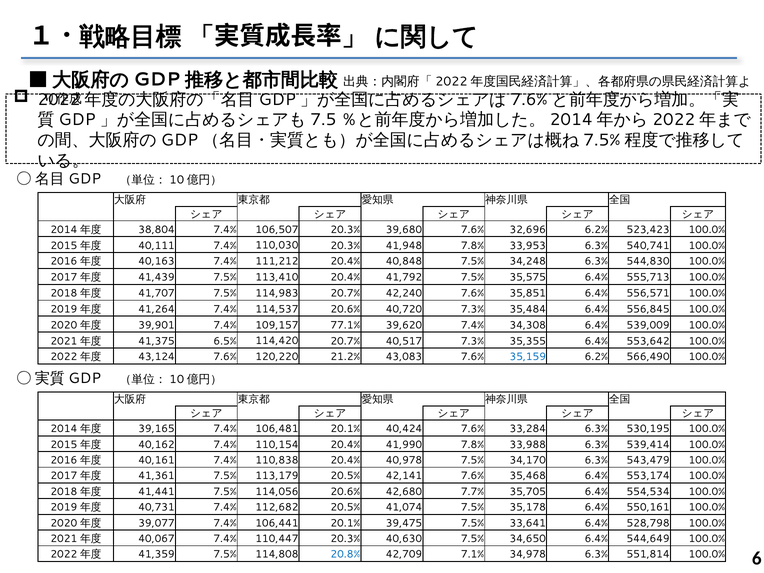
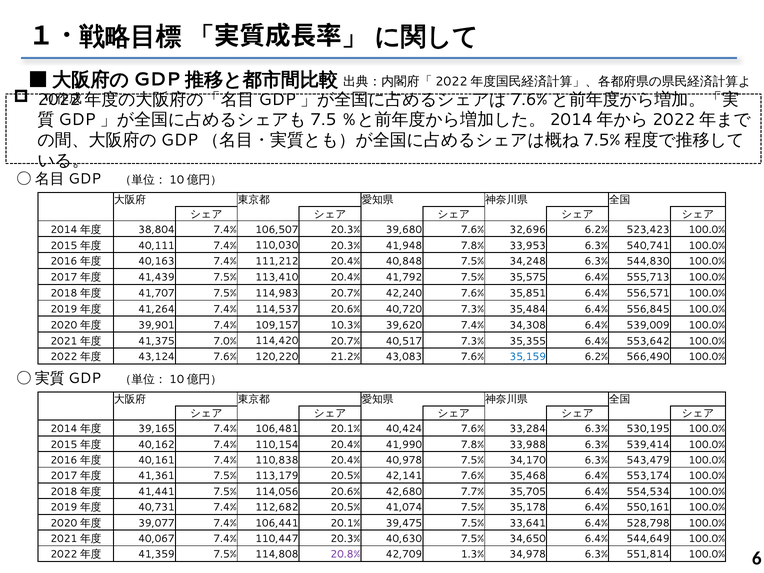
77.1%: 77.1% -> 10.3%
6.5%: 6.5% -> 7.0%
20.8% colour: blue -> purple
7.1%: 7.1% -> 1.3%
